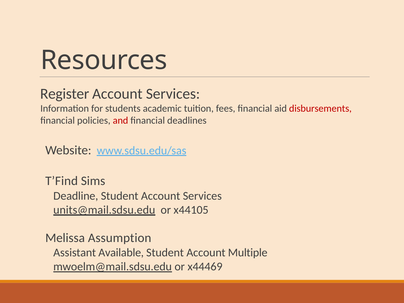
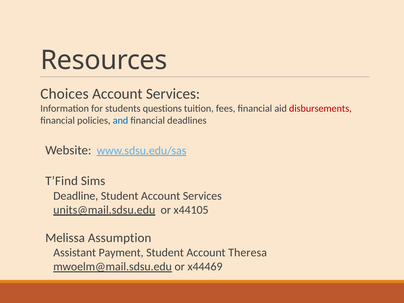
Register: Register -> Choices
academic: academic -> questions
and colour: red -> blue
Available: Available -> Payment
Multiple: Multiple -> Theresa
